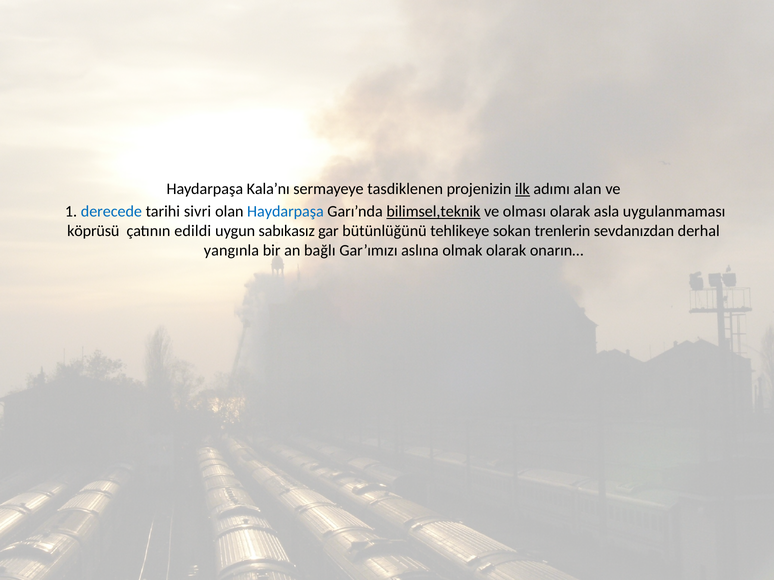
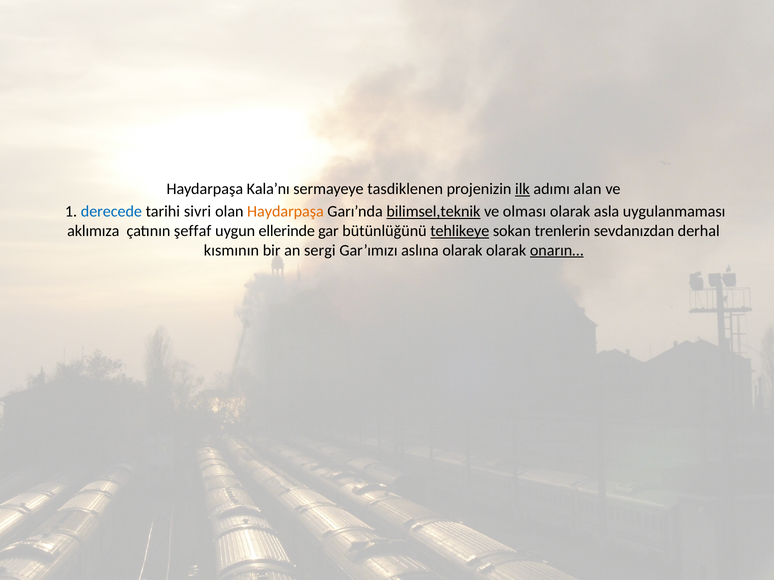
Haydarpaşa at (285, 212) colour: blue -> orange
köprüsü: köprüsü -> aklımıza
edildi: edildi -> şeffaf
sabıkasız: sabıkasız -> ellerinde
tehlikeye underline: none -> present
yangınla: yangınla -> kısmının
bağlı: bağlı -> sergi
aslına olmak: olmak -> olarak
onarın… underline: none -> present
